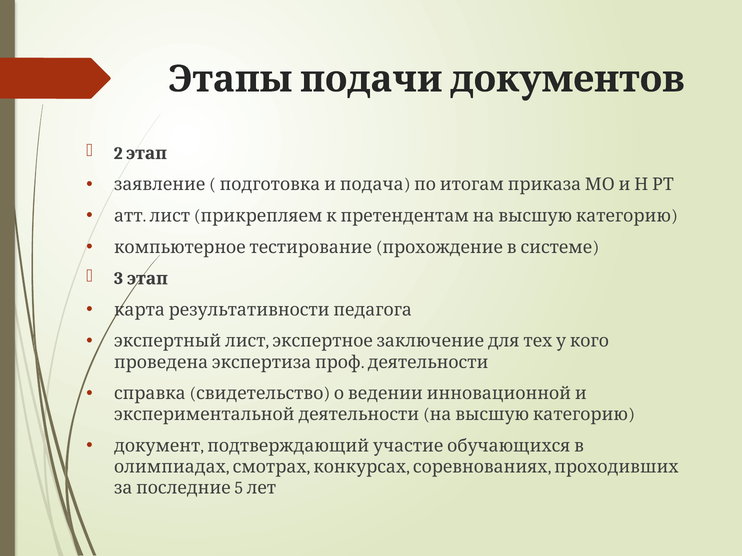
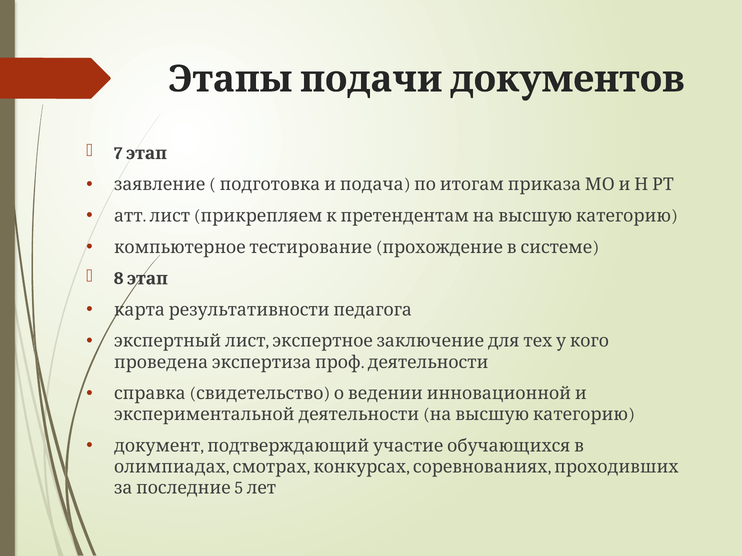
2: 2 -> 7
3: 3 -> 8
